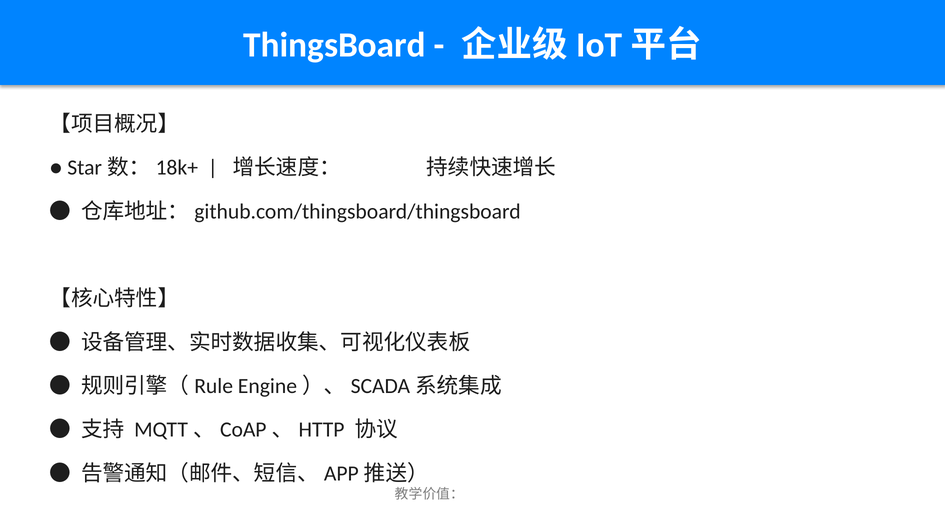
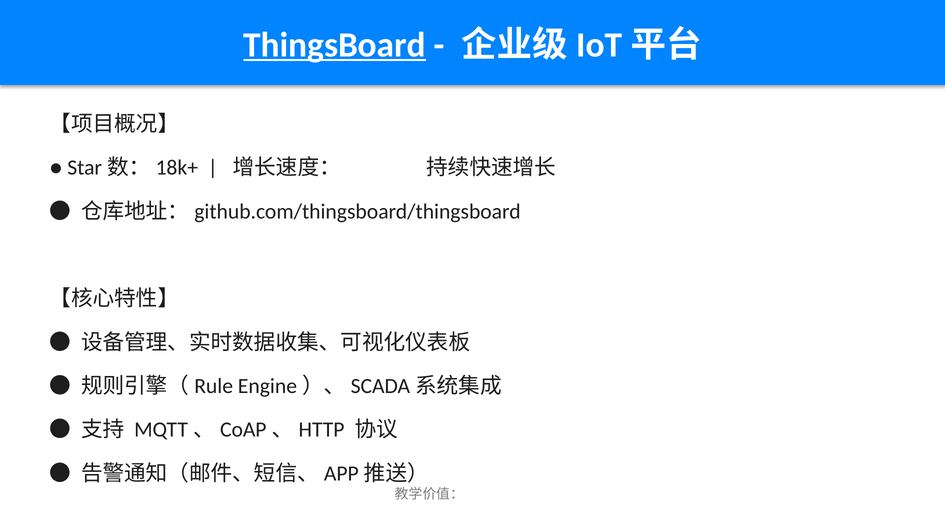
ThingsBoard underline: none -> present
